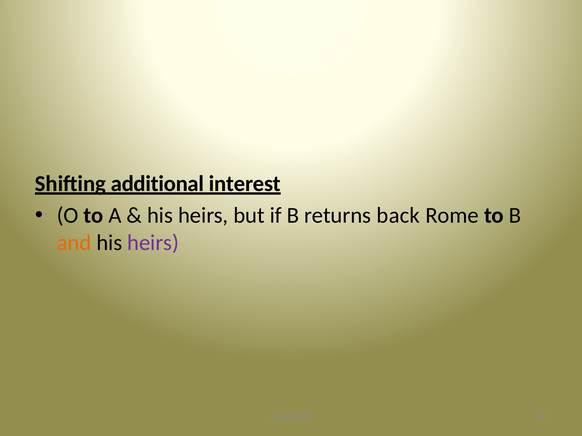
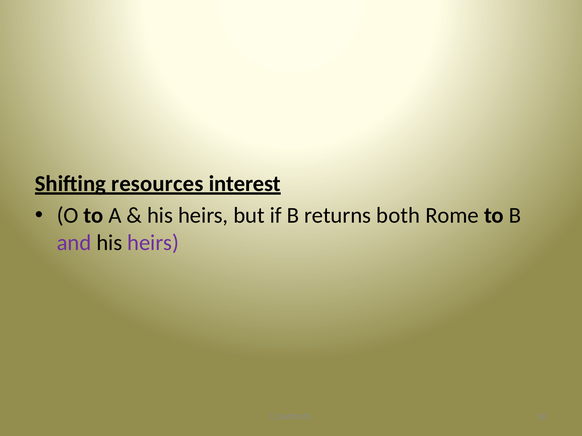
additional: additional -> resources
back: back -> both
and colour: orange -> purple
